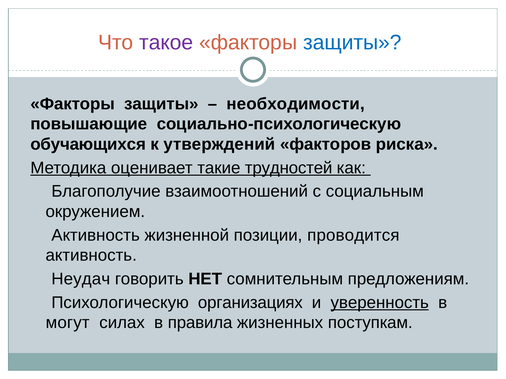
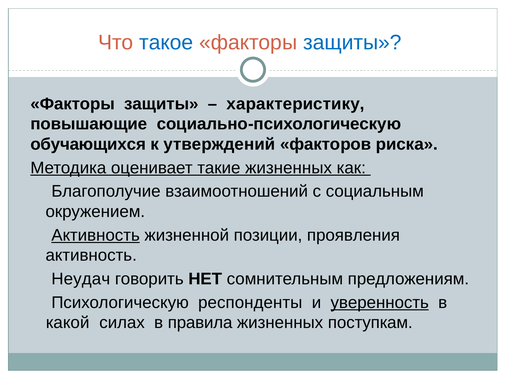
такое colour: purple -> blue
необходимости: необходимости -> характеристику
такие трудностей: трудностей -> жизненных
Активность at (96, 235) underline: none -> present
проводится: проводится -> проявления
организациях: организациях -> респонденты
могут: могут -> какой
